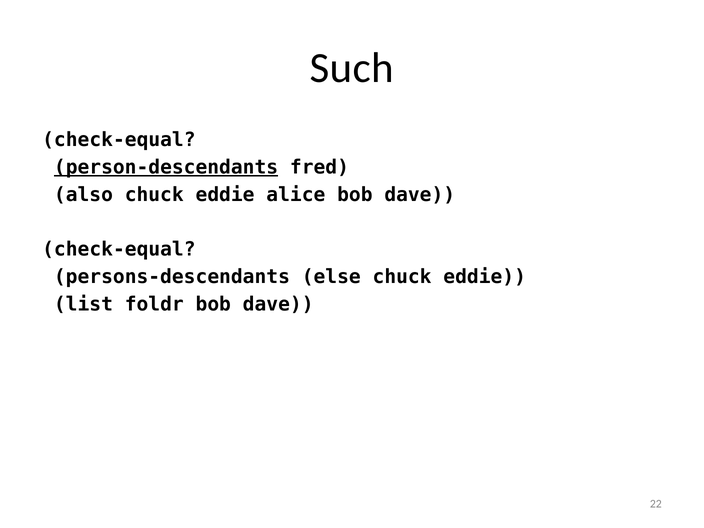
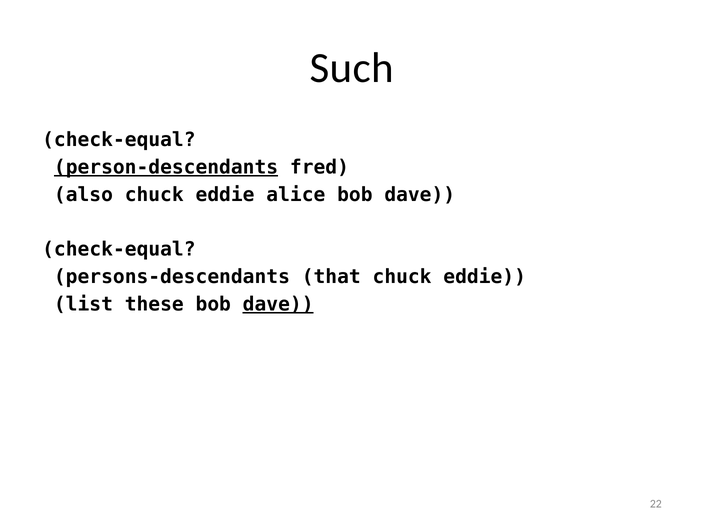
else: else -> that
foldr: foldr -> these
dave at (278, 304) underline: none -> present
